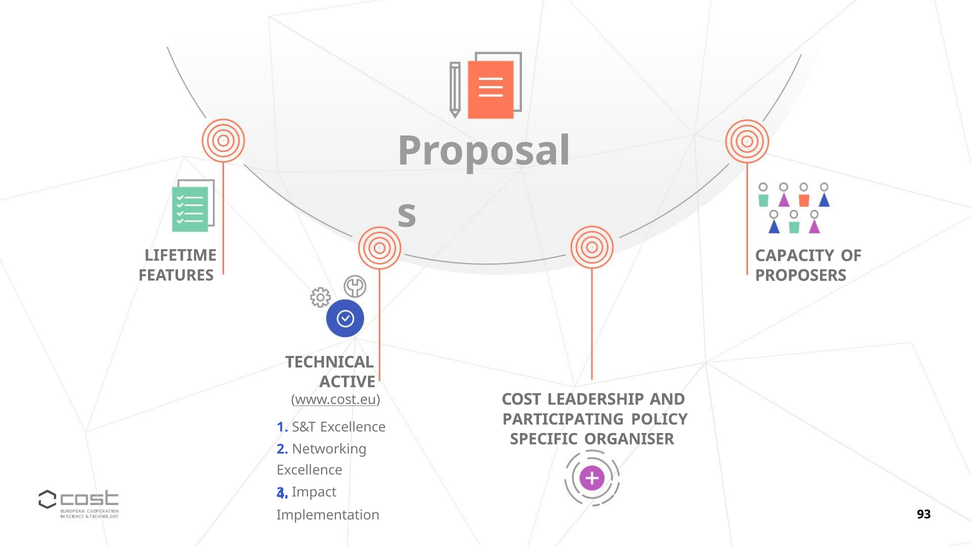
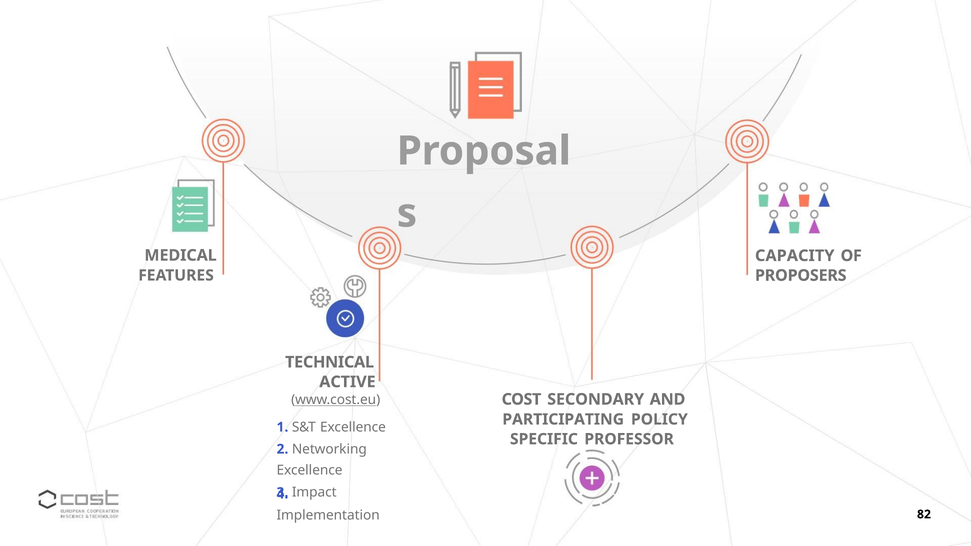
LIFETIME: LIFETIME -> MEDICAL
LEADERSHIP: LEADERSHIP -> SECONDARY
ORGANISER: ORGANISER -> PROFESSOR
93: 93 -> 82
